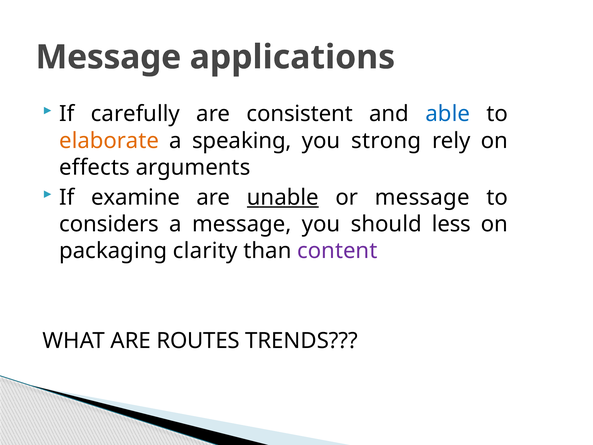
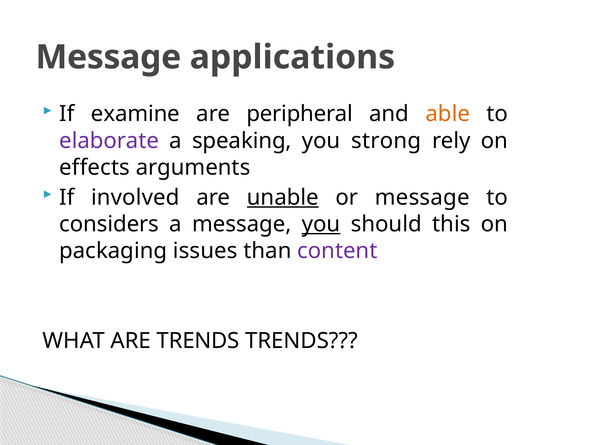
carefully: carefully -> examine
consistent: consistent -> peripheral
able colour: blue -> orange
elaborate colour: orange -> purple
examine: examine -> involved
you at (321, 224) underline: none -> present
less: less -> this
clarity: clarity -> issues
ARE ROUTES: ROUTES -> TRENDS
